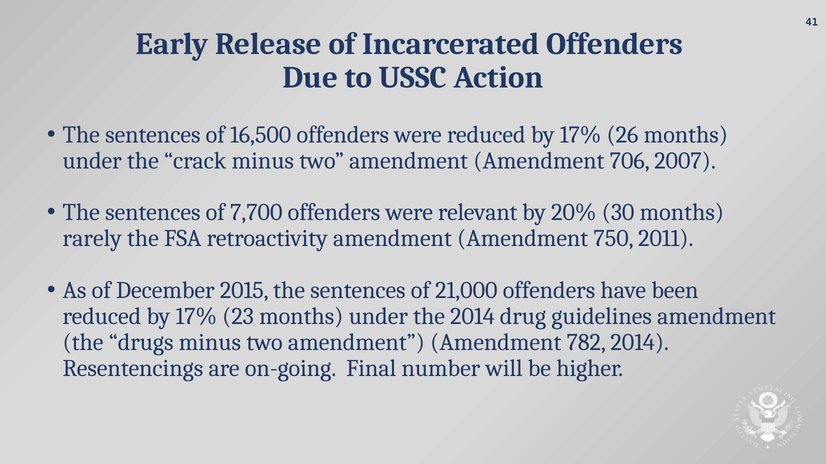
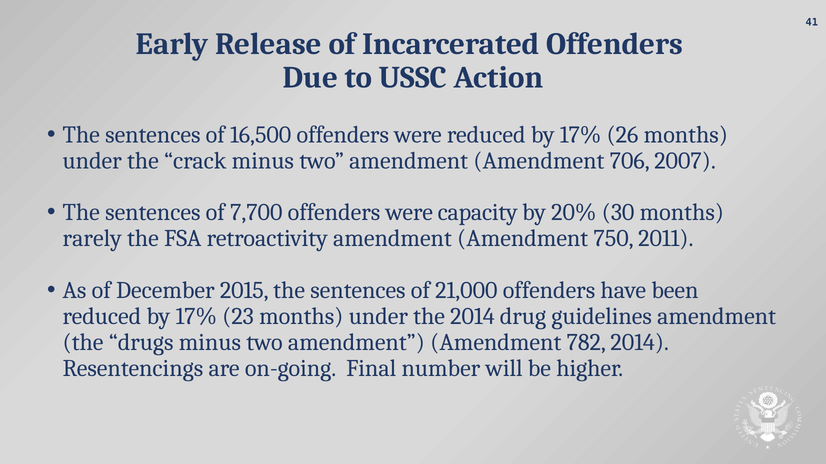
relevant: relevant -> capacity
